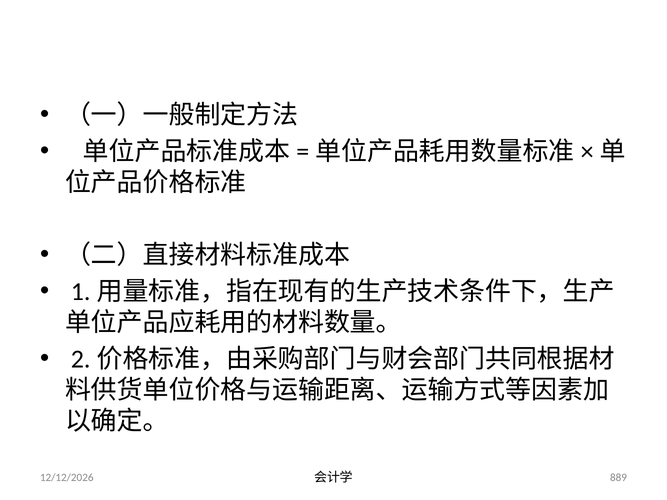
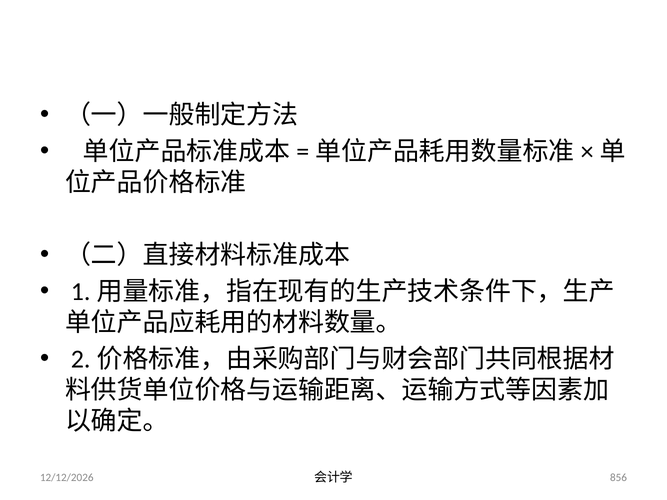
889: 889 -> 856
